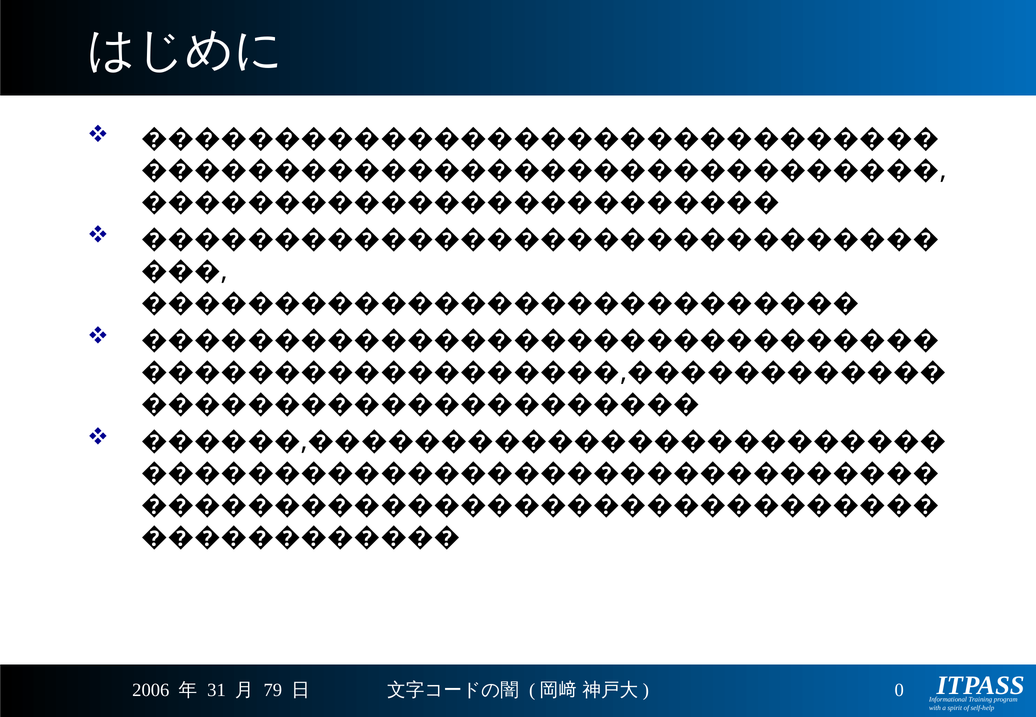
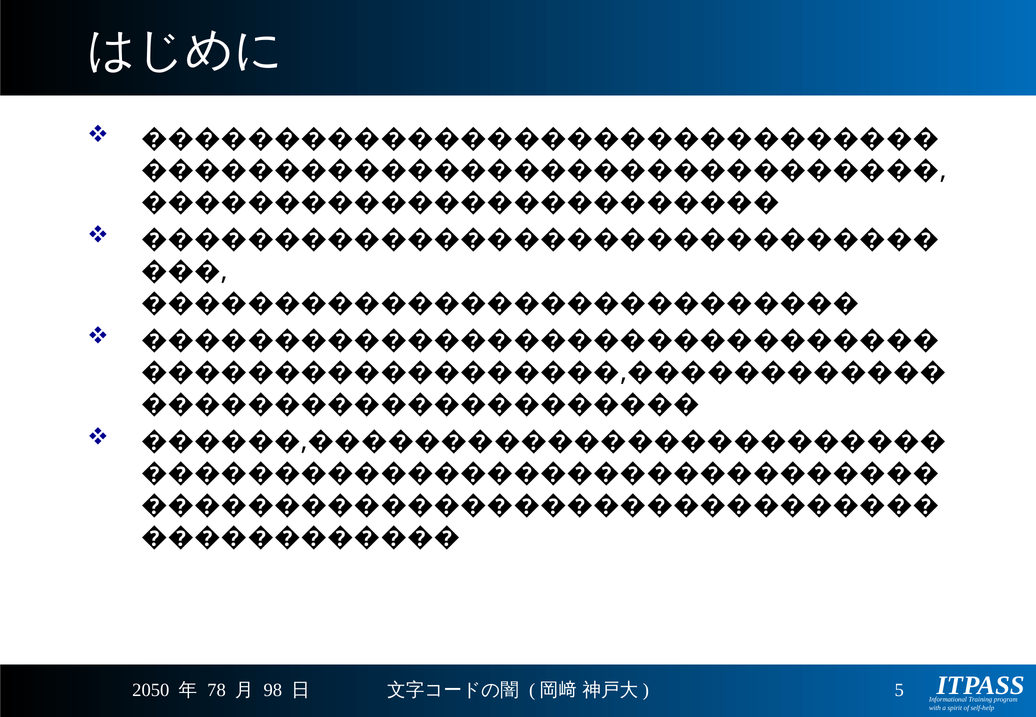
0: 0 -> 5
2006: 2006 -> 2050
31: 31 -> 78
79: 79 -> 98
